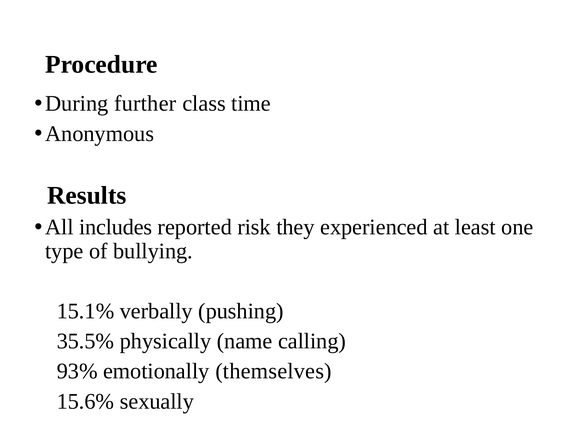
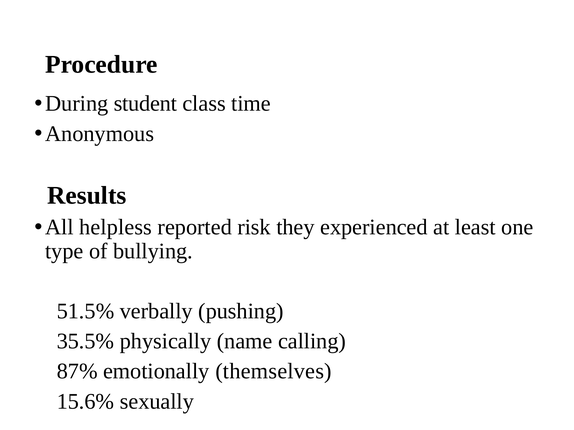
further: further -> student
includes: includes -> helpless
15.1%: 15.1% -> 51.5%
93%: 93% -> 87%
